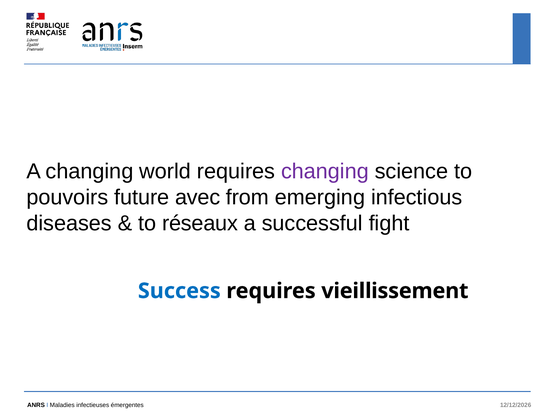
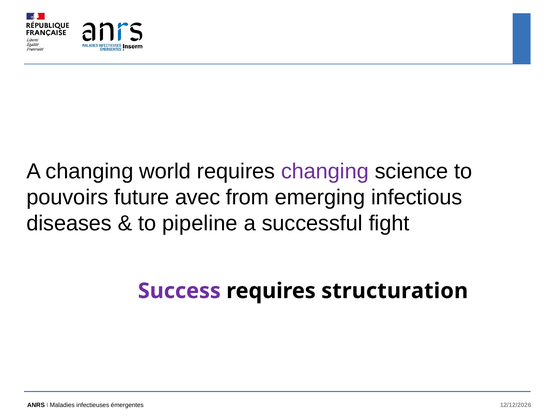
réseaux: réseaux -> pipeline
Success colour: blue -> purple
vieillissement: vieillissement -> structuration
